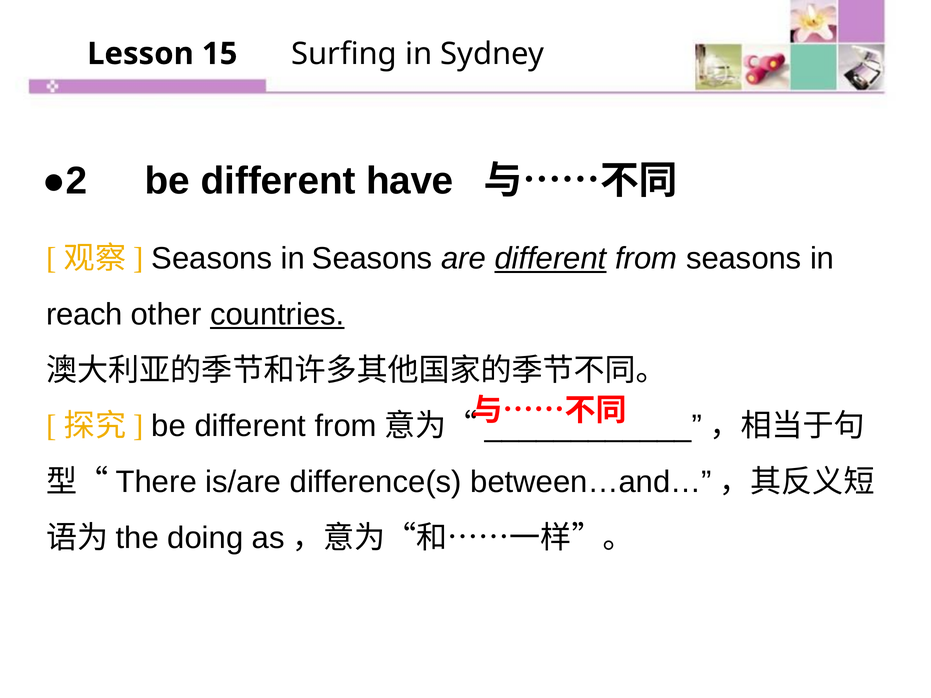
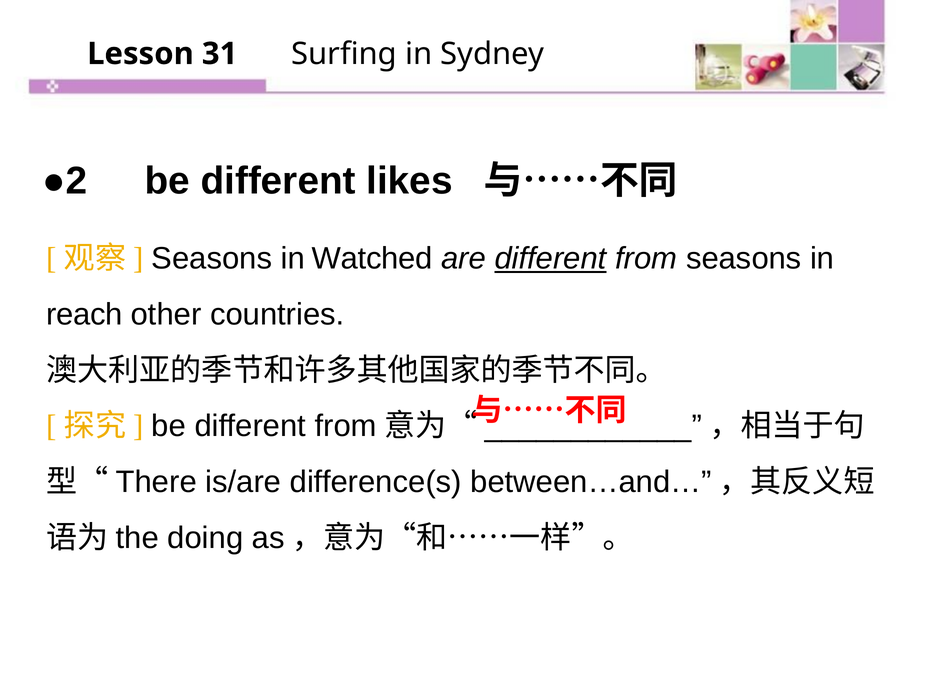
15: 15 -> 31
have: have -> likes
in Seasons: Seasons -> Watched
countries underline: present -> none
